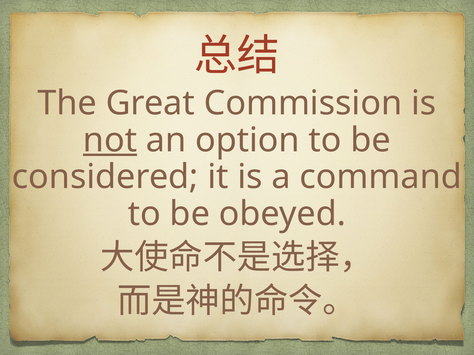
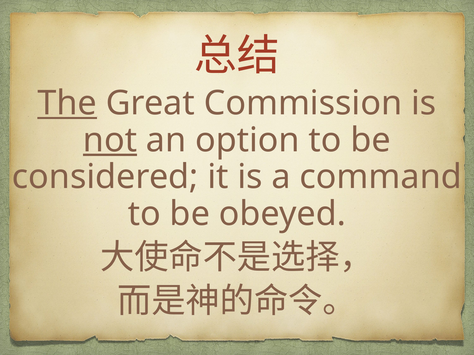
The underline: none -> present
